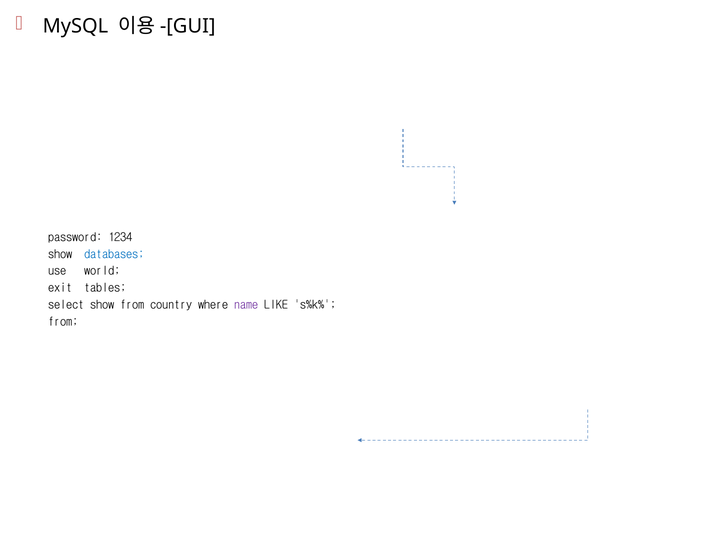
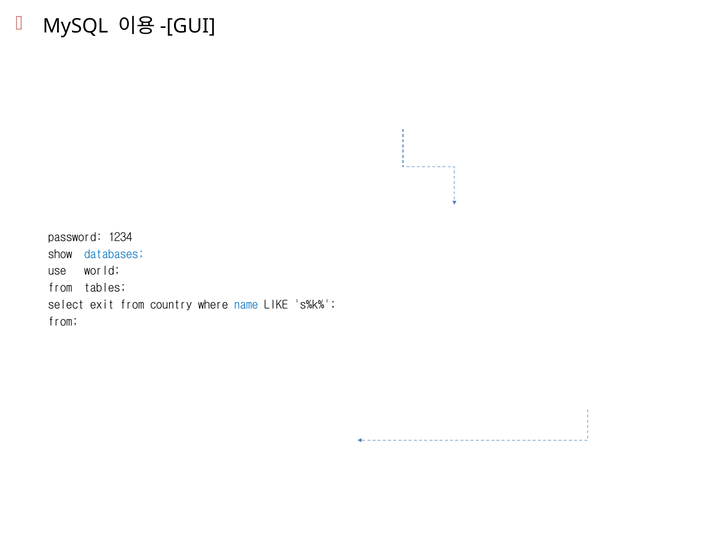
exit at (60, 288): exit -> from
select show: show -> exit
name colour: purple -> blue
